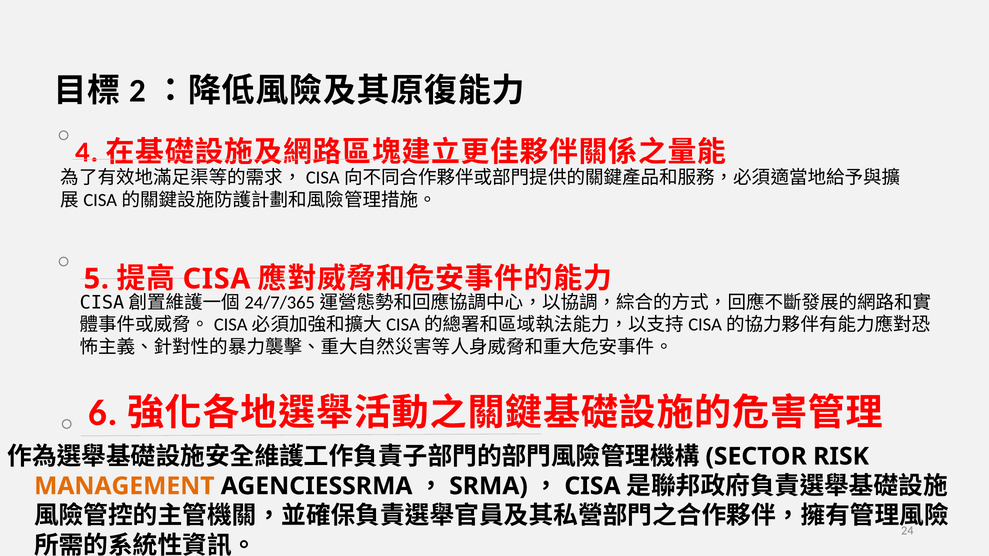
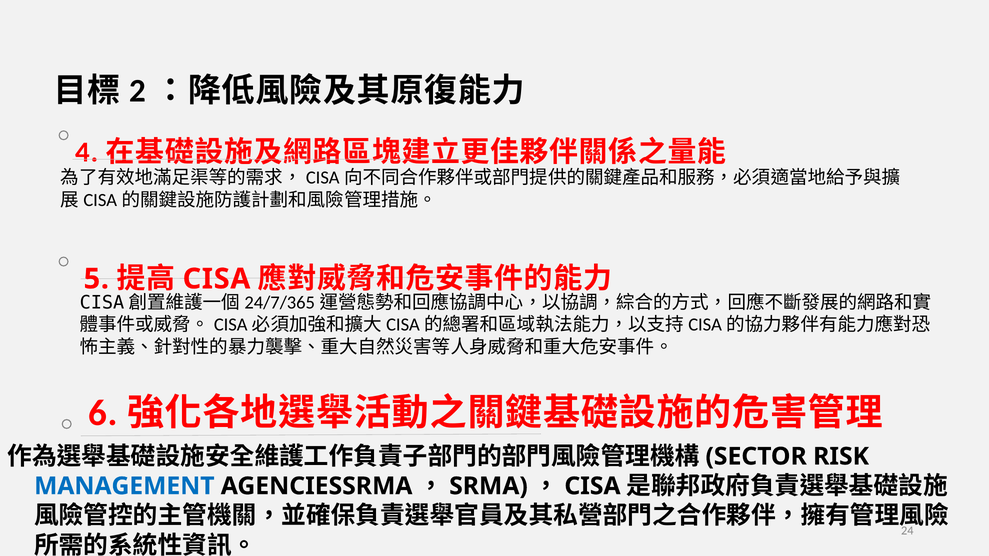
MANAGEMENT colour: orange -> blue
